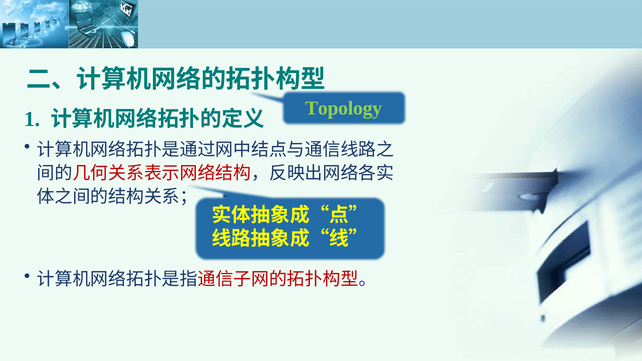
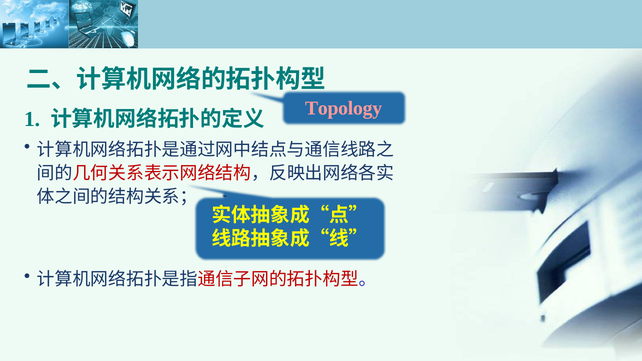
Topology colour: light green -> pink
